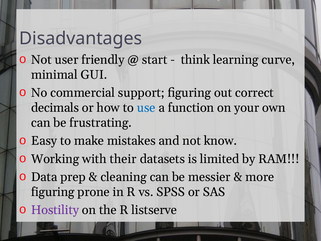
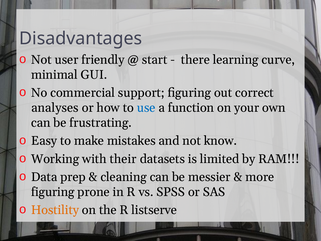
think: think -> there
decimals: decimals -> analyses
Hostility colour: purple -> orange
